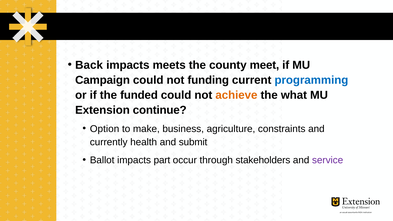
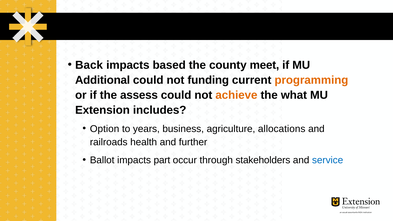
meets: meets -> based
Campaign: Campaign -> Additional
programming colour: blue -> orange
funded: funded -> assess
continue: continue -> includes
make: make -> years
constraints: constraints -> allocations
currently: currently -> railroads
submit: submit -> further
service colour: purple -> blue
